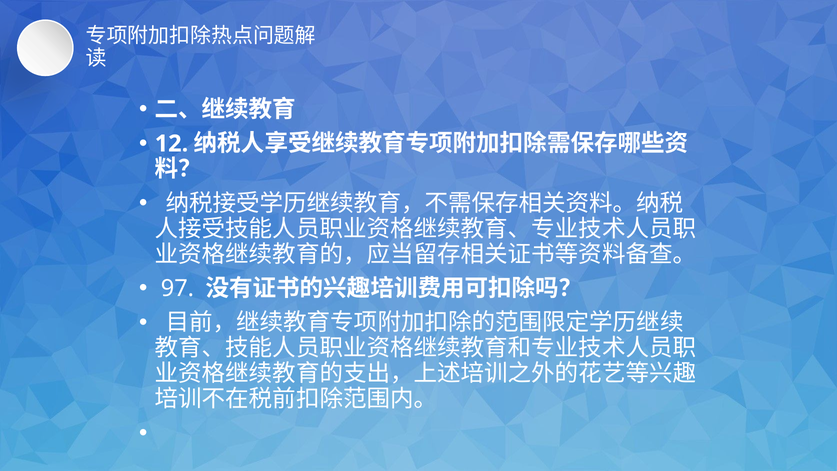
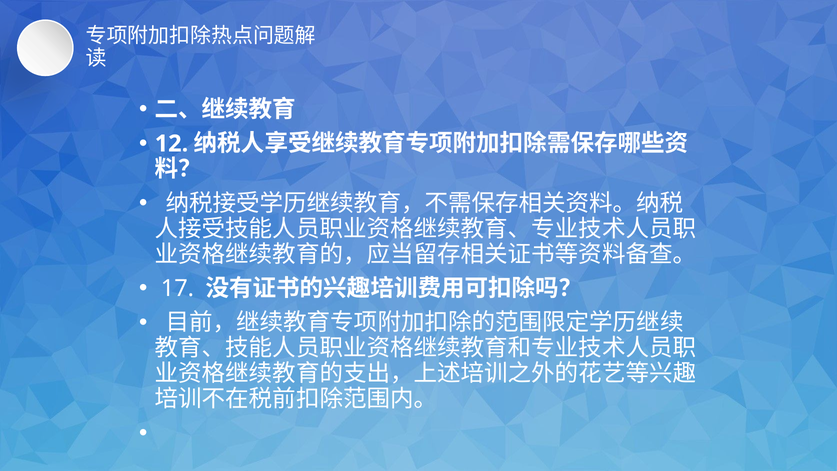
97: 97 -> 17
